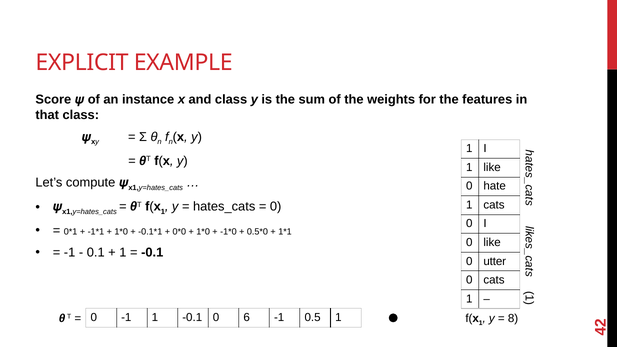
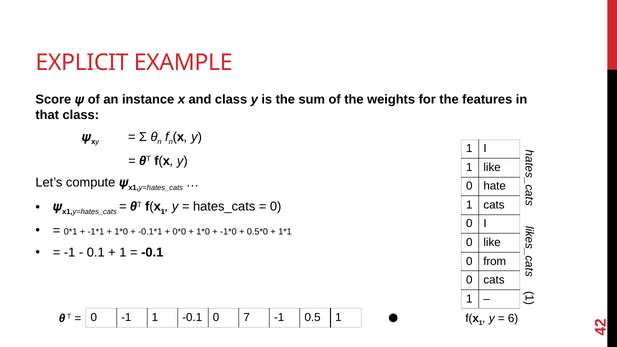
utter: utter -> from
6: 6 -> 7
8: 8 -> 6
